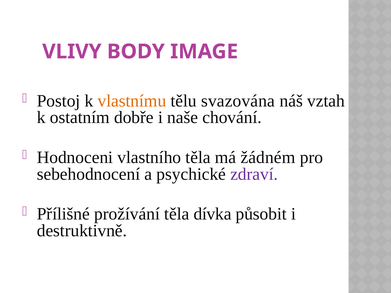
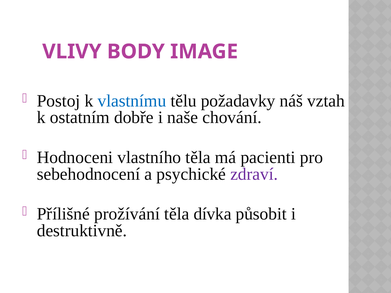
vlastnímu colour: orange -> blue
svazována: svazována -> požadavky
žádném: žádném -> pacienti
